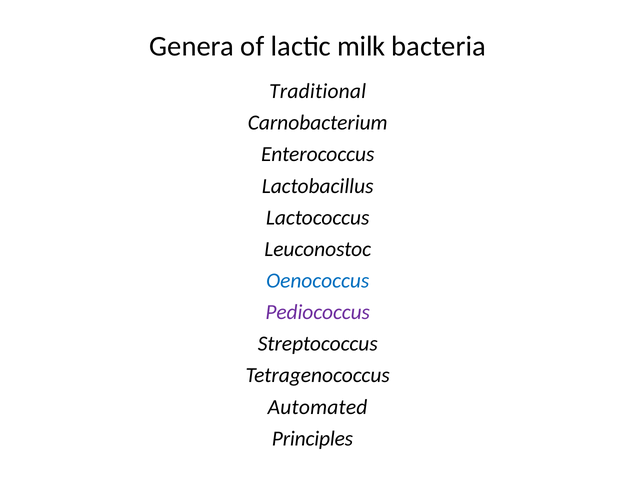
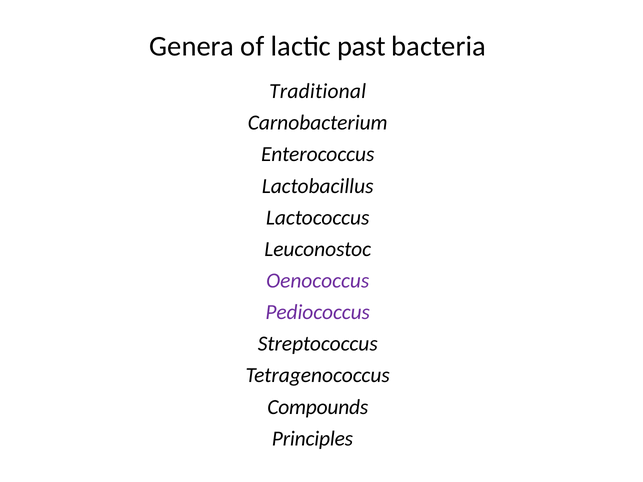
milk: milk -> past
Oenococcus colour: blue -> purple
Automated: Automated -> Compounds
